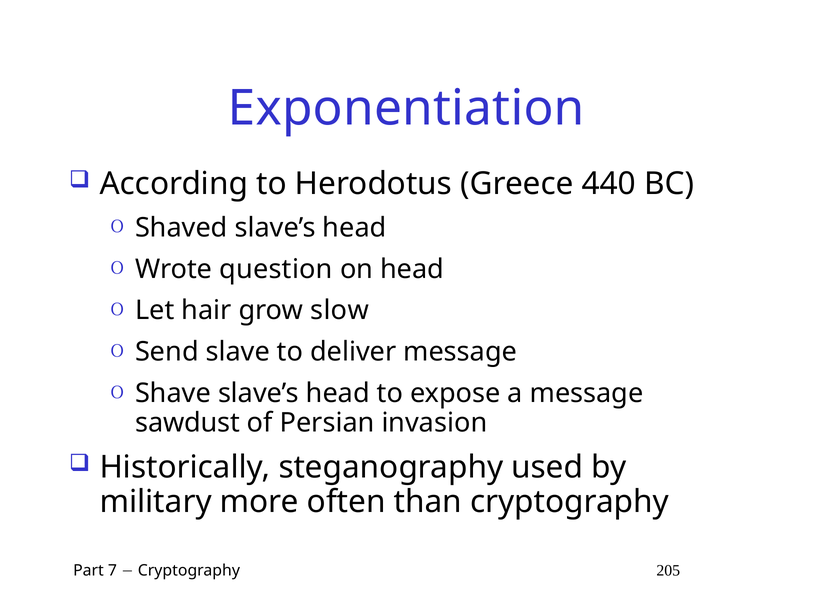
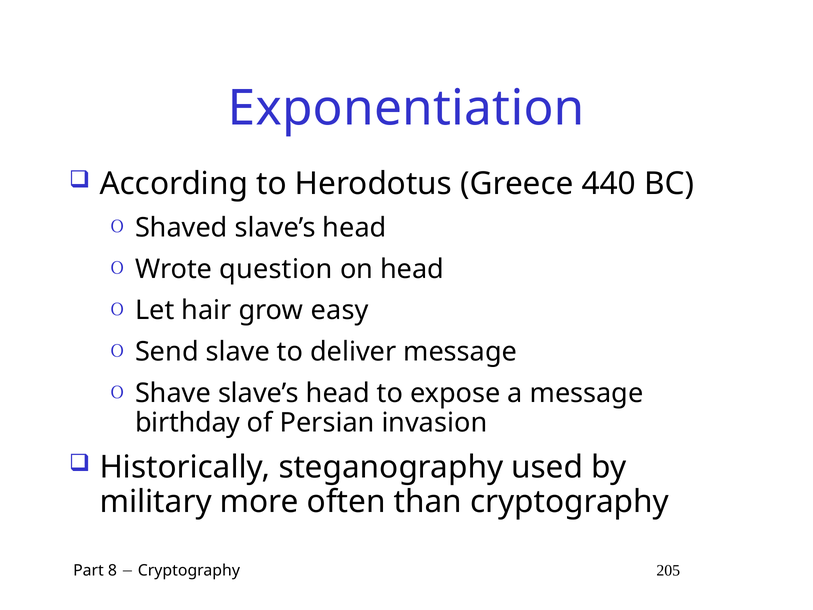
slow: slow -> easy
sawdust: sawdust -> birthday
7: 7 -> 8
